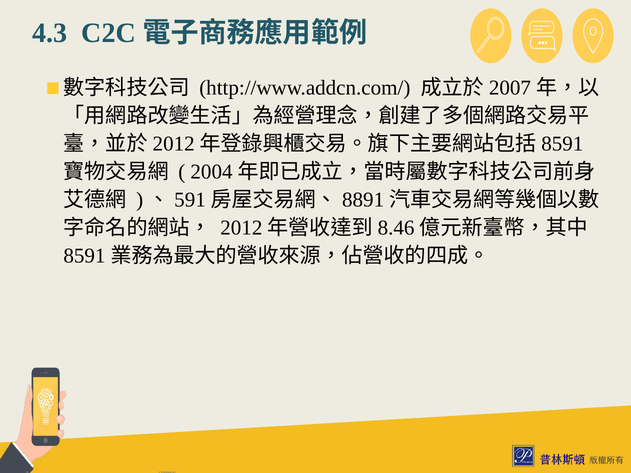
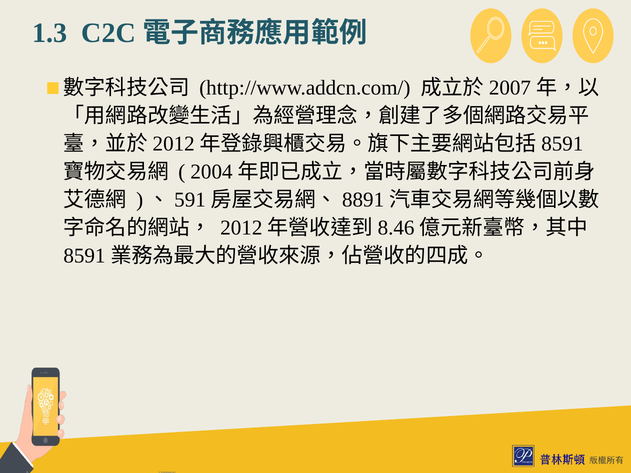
4.3: 4.3 -> 1.3
